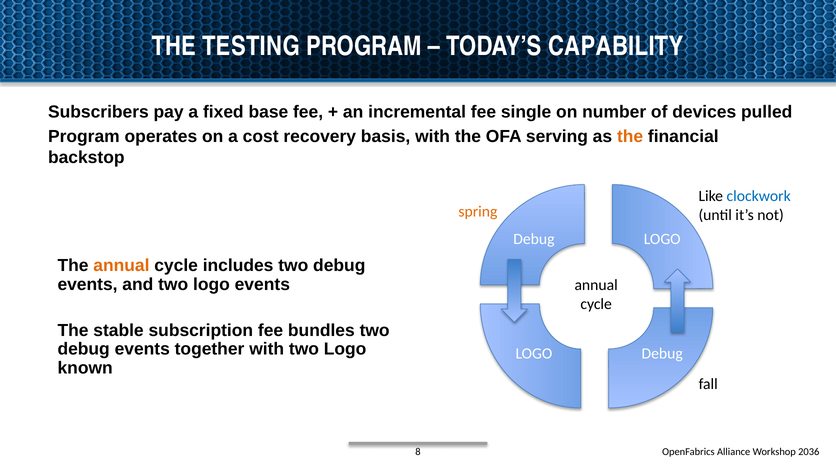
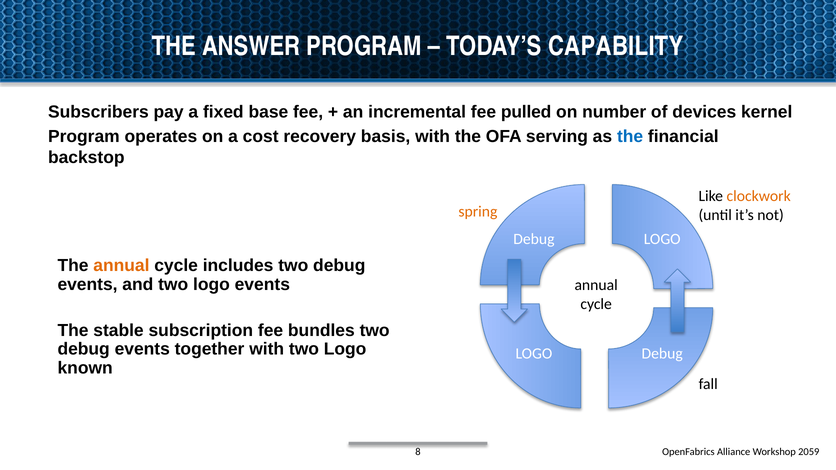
TESTING: TESTING -> ANSWER
single: single -> pulled
pulled: pulled -> kernel
the at (630, 137) colour: orange -> blue
clockwork colour: blue -> orange
2036: 2036 -> 2059
